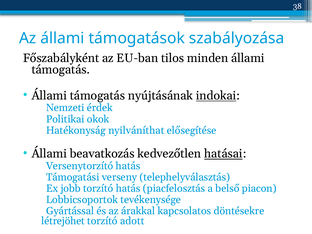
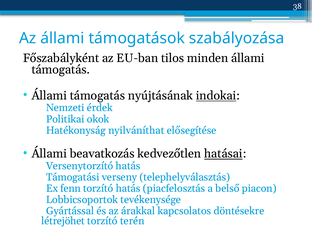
jobb: jobb -> fenn
adott: adott -> terén
